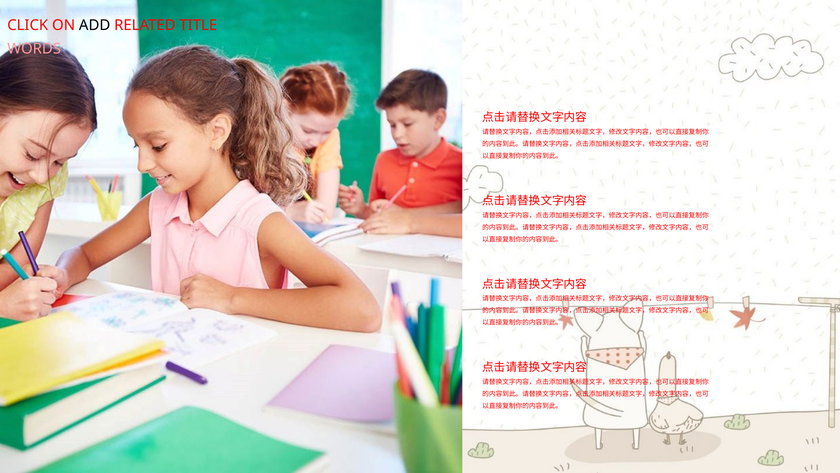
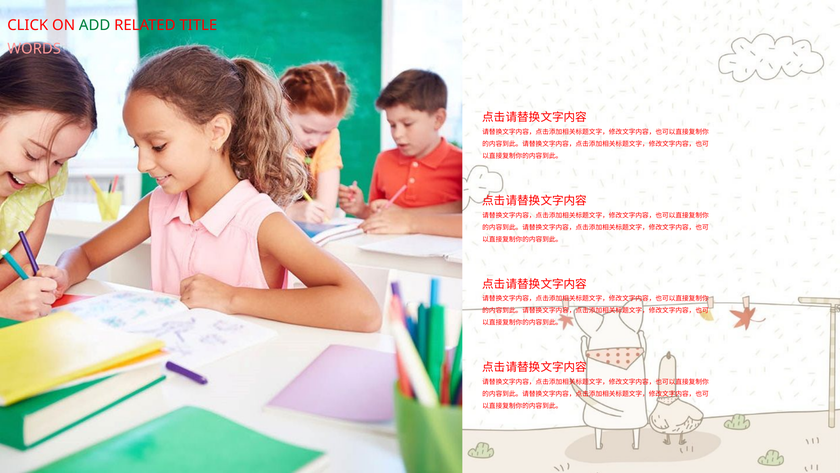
ADD colour: black -> green
